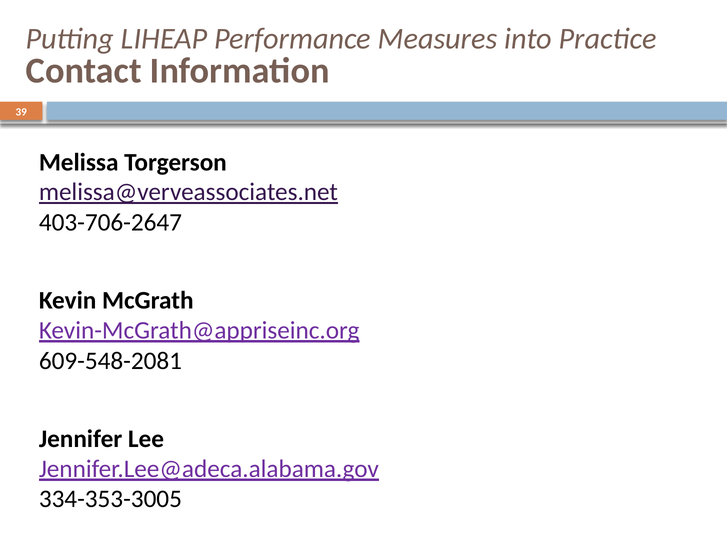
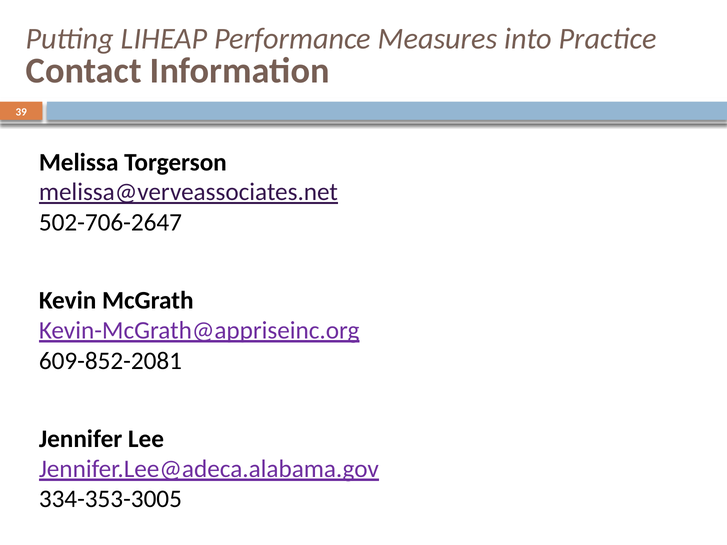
403-706-2647: 403-706-2647 -> 502-706-2647
609-548-2081: 609-548-2081 -> 609-852-2081
